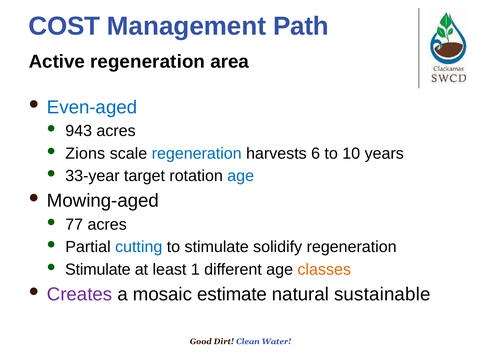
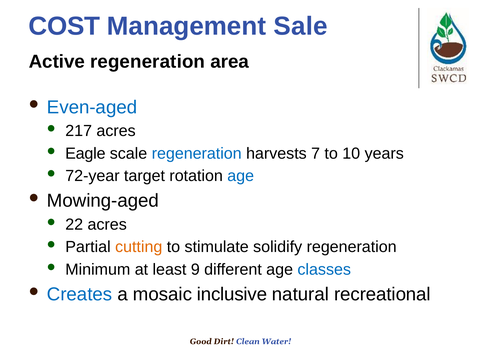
Path: Path -> Sale
943: 943 -> 217
Zions: Zions -> Eagle
6: 6 -> 7
33-year: 33-year -> 72-year
77: 77 -> 22
cutting colour: blue -> orange
Stimulate at (98, 269): Stimulate -> Minimum
1: 1 -> 9
classes colour: orange -> blue
Creates colour: purple -> blue
estimate: estimate -> inclusive
sustainable: sustainable -> recreational
